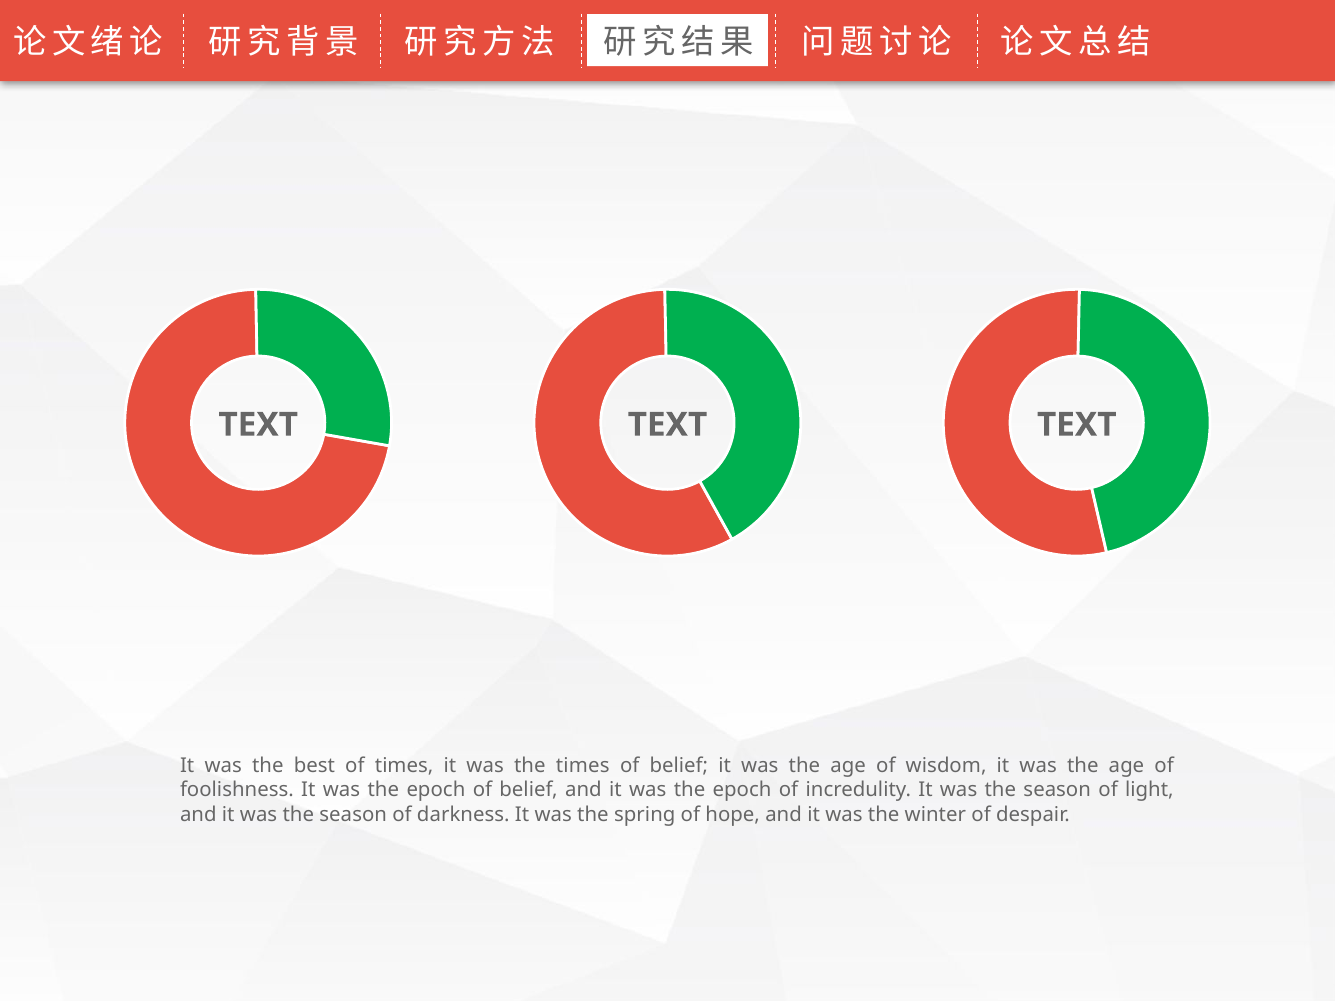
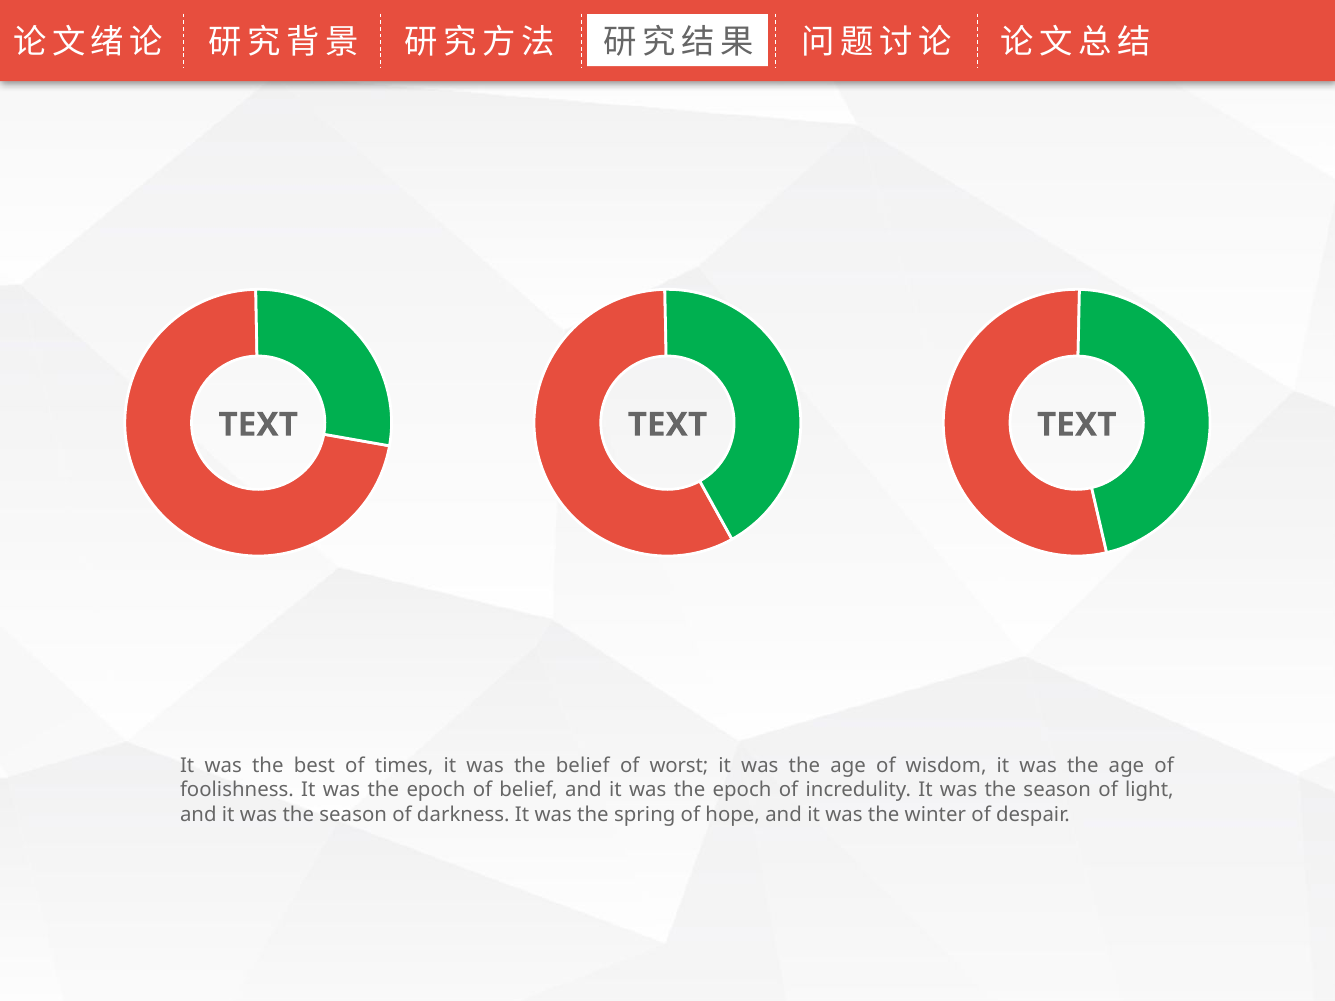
the times: times -> belief
belief at (679, 766): belief -> worst
